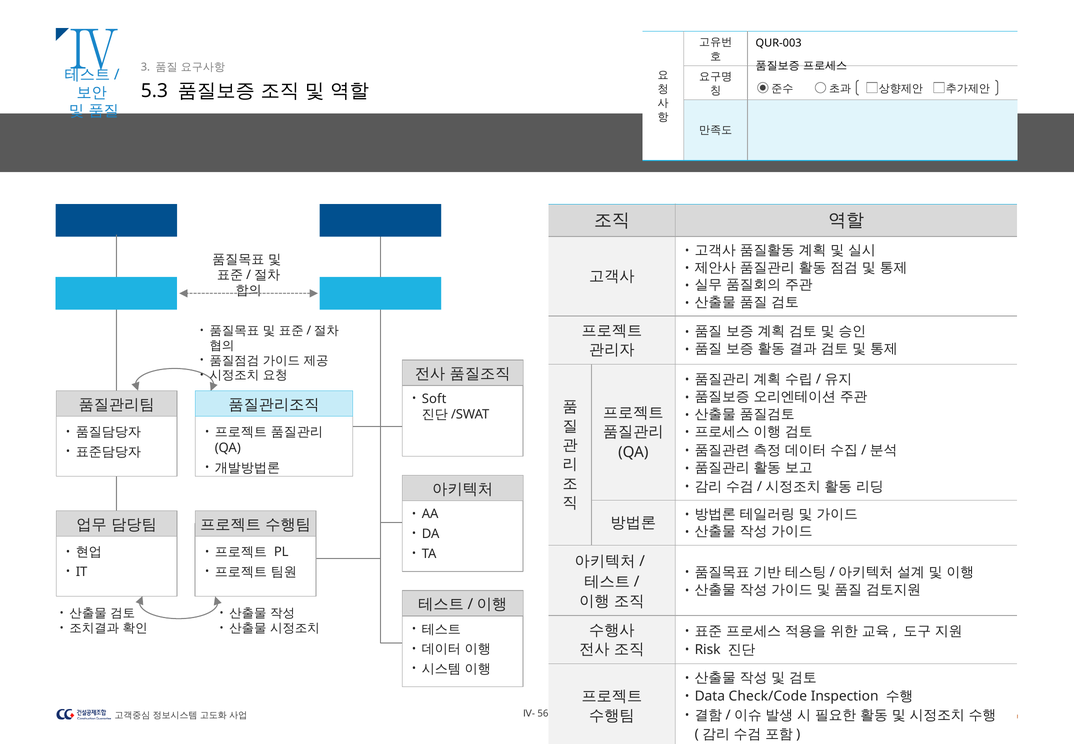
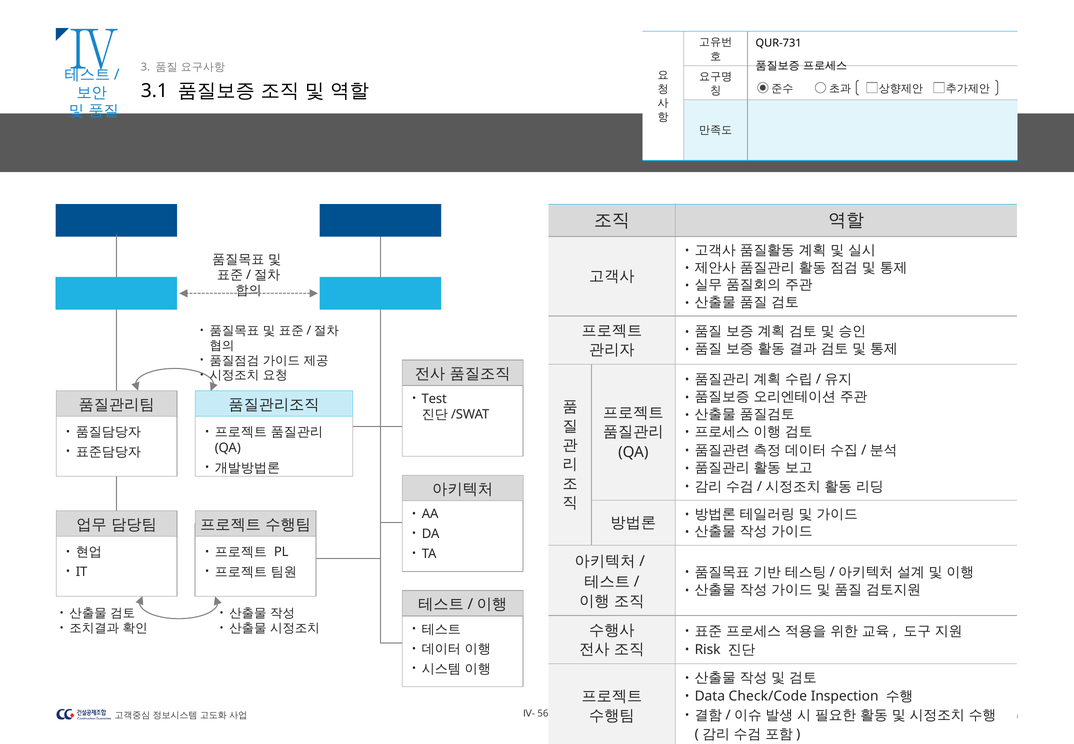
QUR-003: QUR-003 -> QUR-731
5.3: 5.3 -> 3.1
Soft: Soft -> Test
